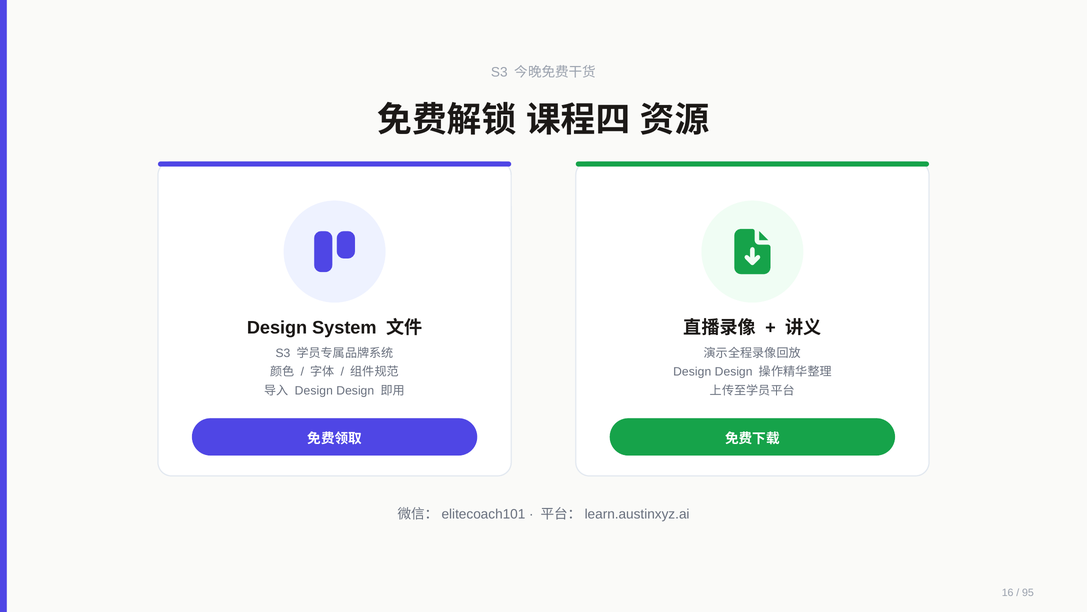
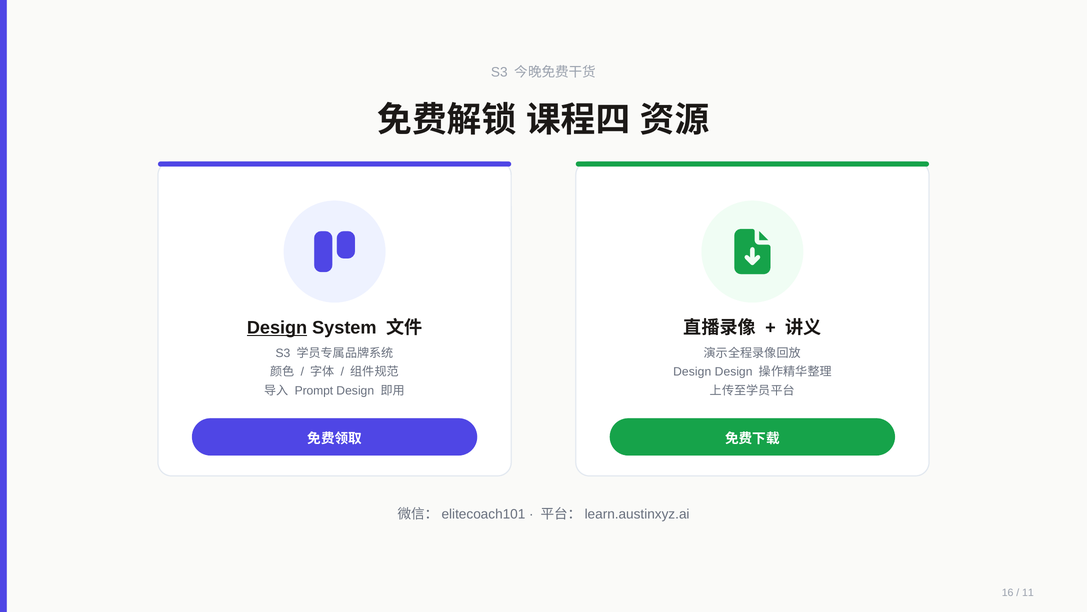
Design at (277, 327) underline: none -> present
Design at (314, 390): Design -> Prompt
95: 95 -> 11
